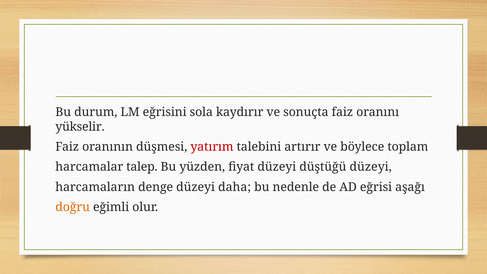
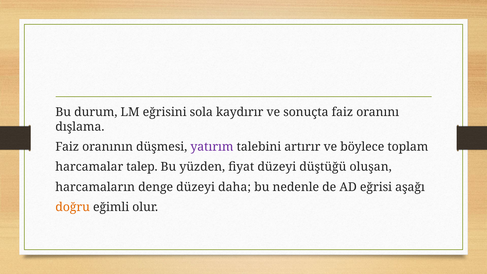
yükselir: yükselir -> dışlama
yatırım colour: red -> purple
düştüğü düzeyi: düzeyi -> oluşan
